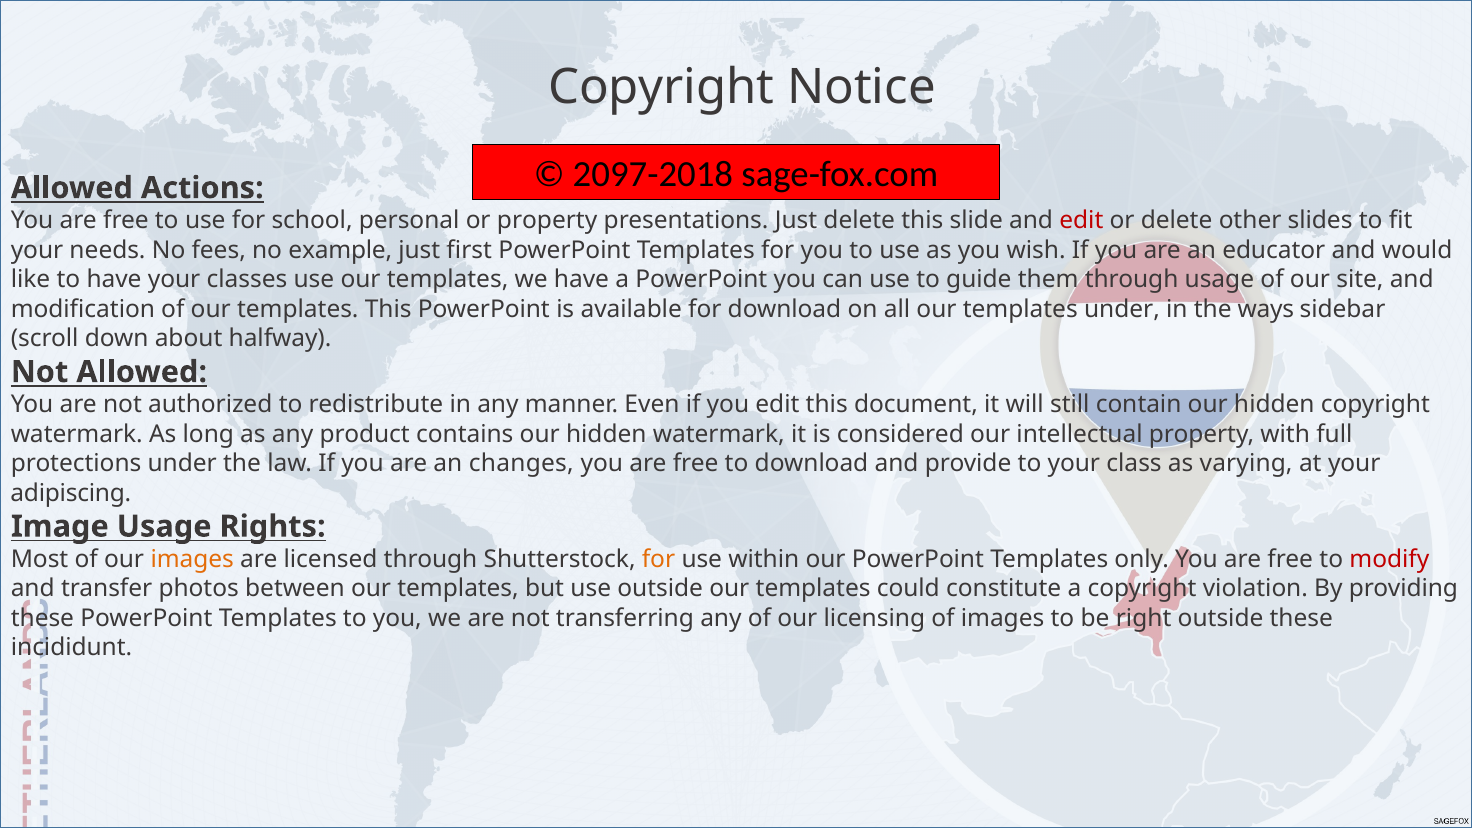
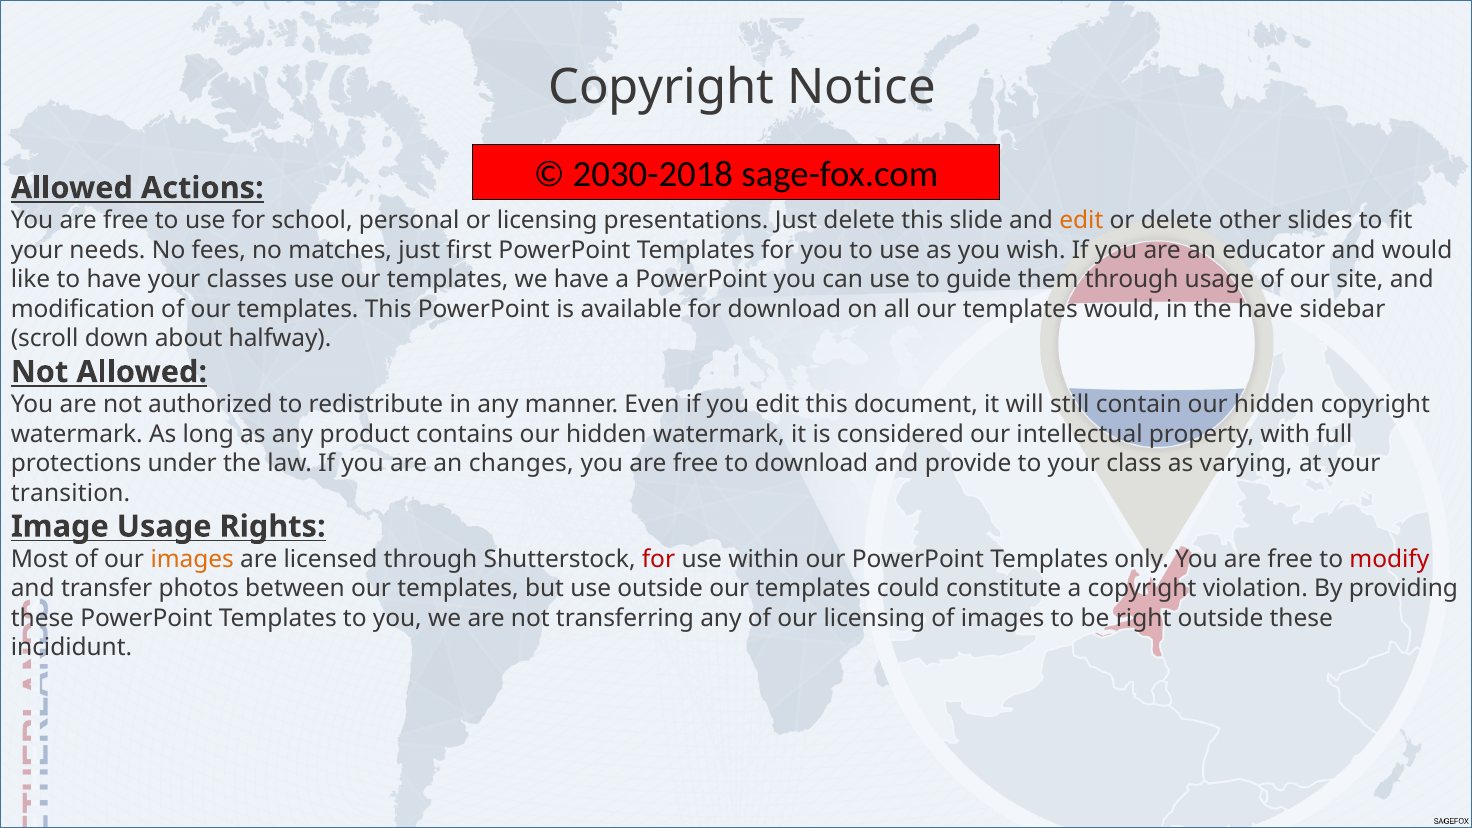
2097-2018: 2097-2018 -> 2030-2018
or property: property -> licensing
edit at (1081, 221) colour: red -> orange
example: example -> matches
templates under: under -> would
the ways: ways -> have
adipiscing: adipiscing -> transition
for at (658, 559) colour: orange -> red
